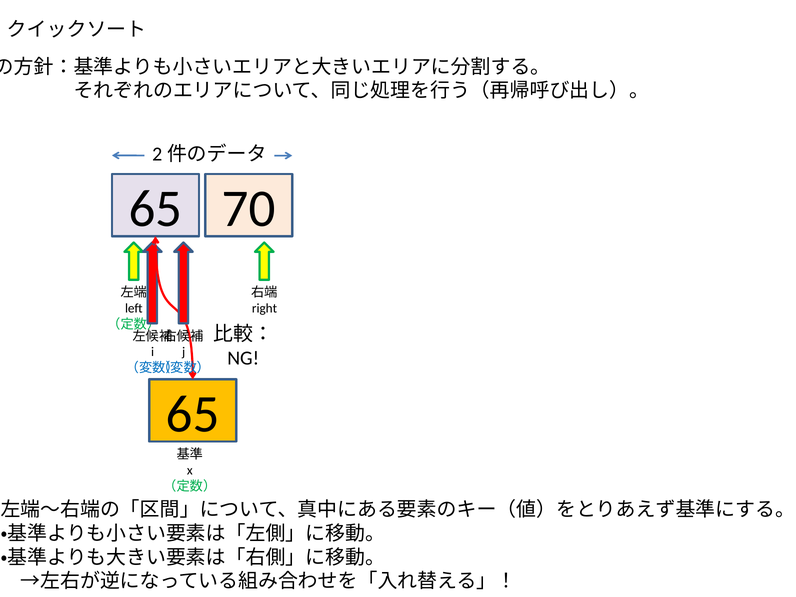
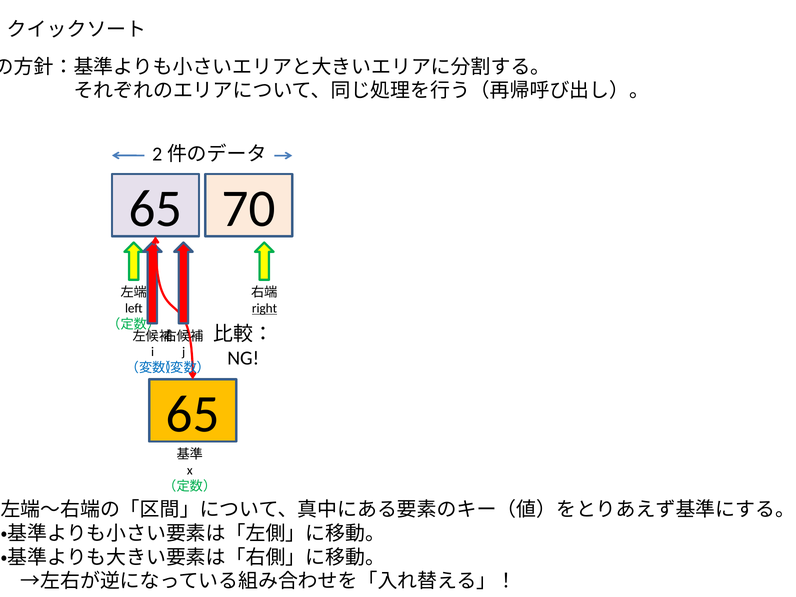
right underline: none -> present
